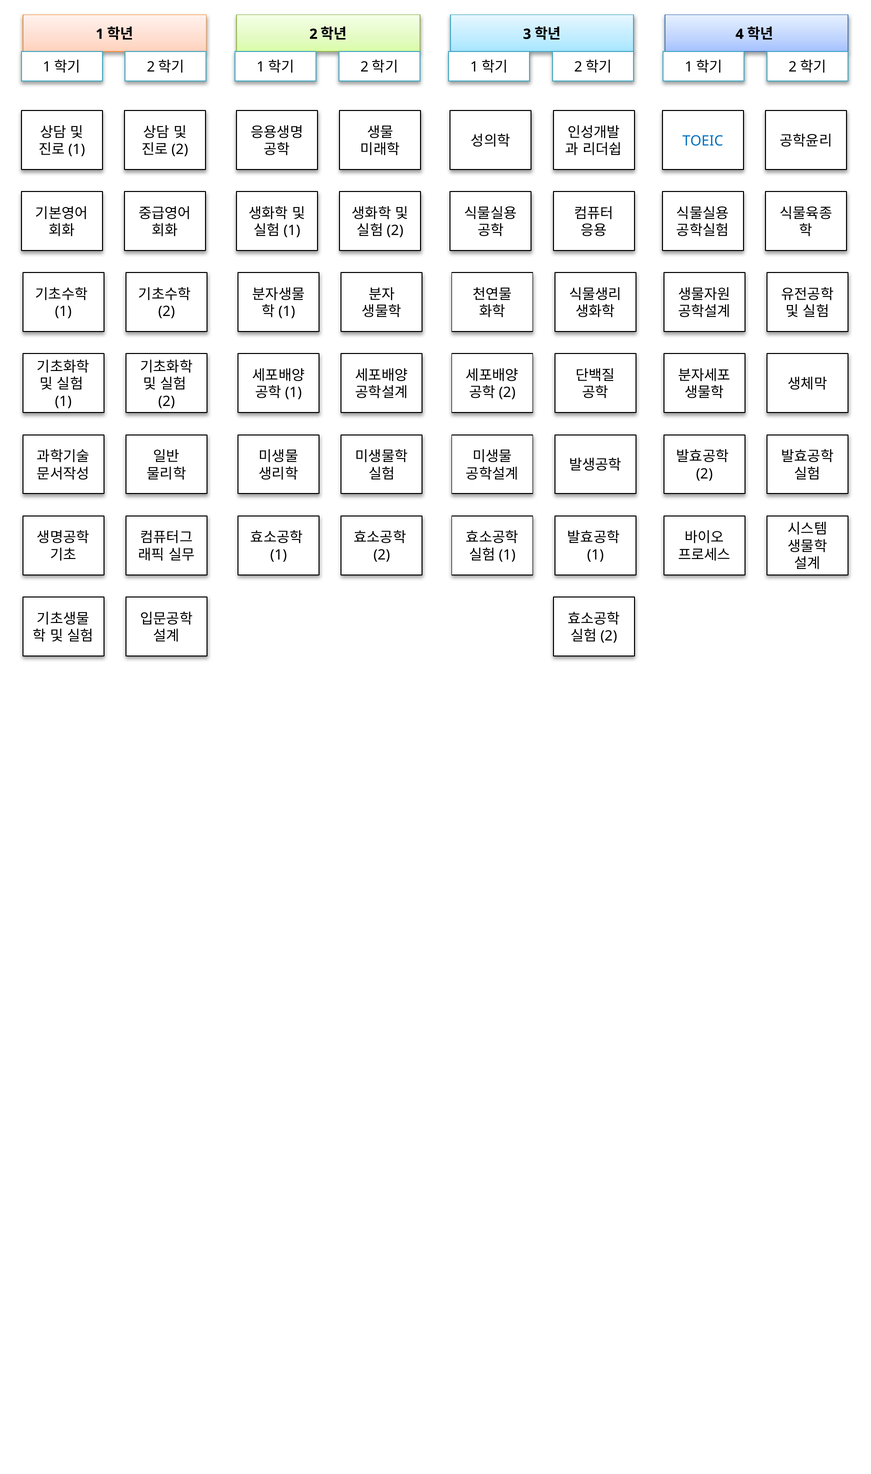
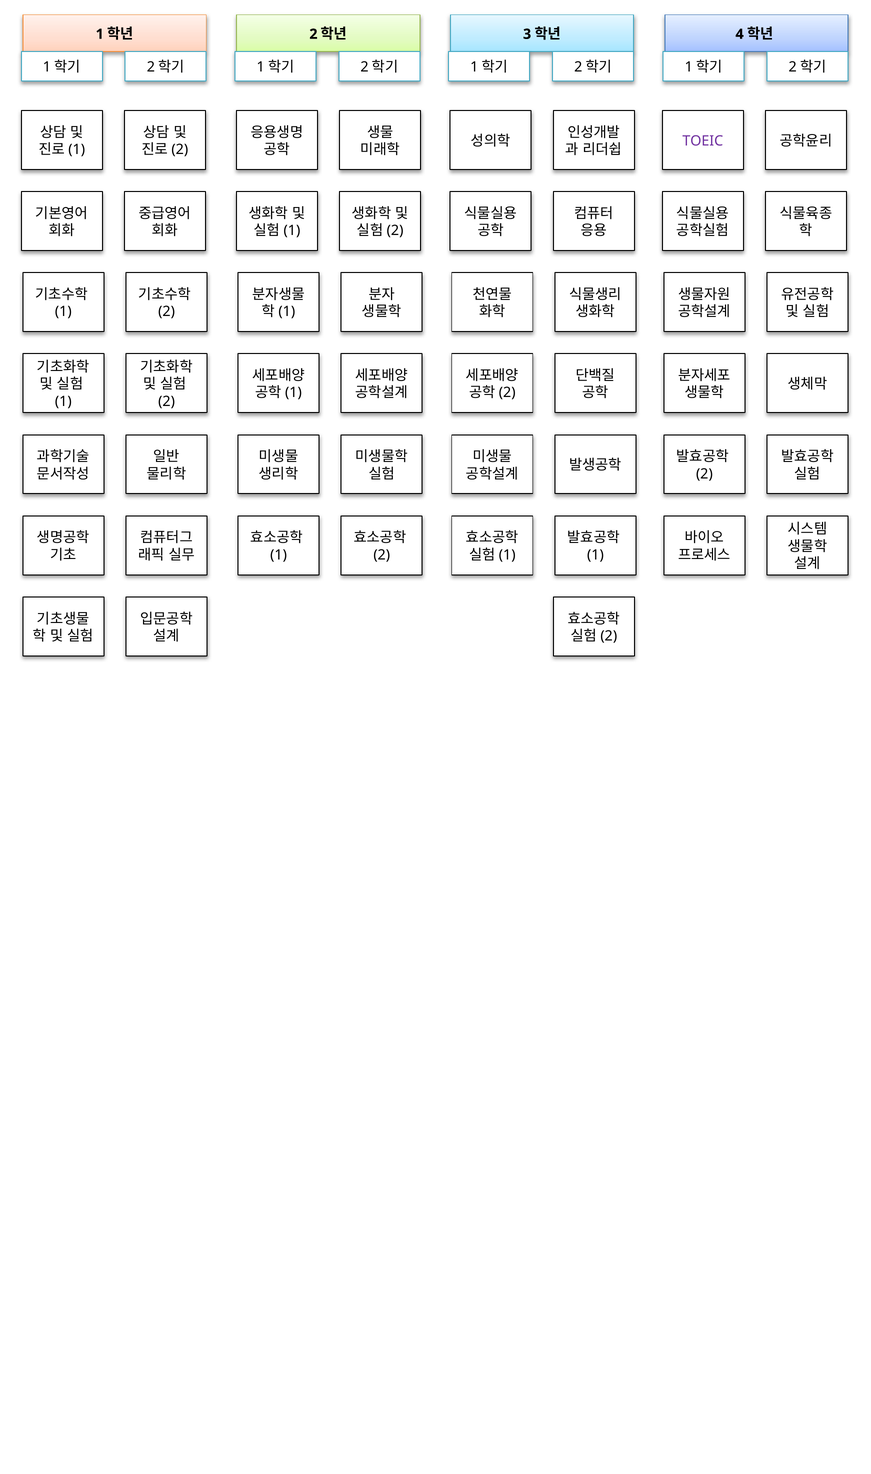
TOEIC colour: blue -> purple
